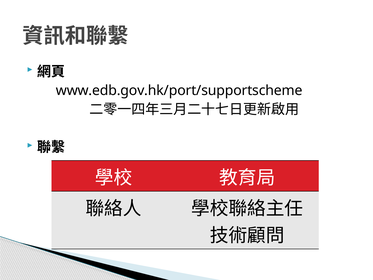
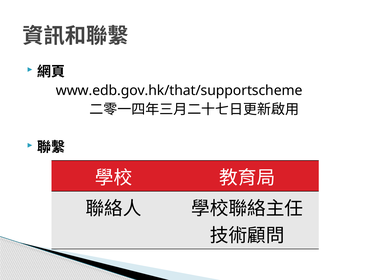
www.edb.gov.hk/port/supportscheme: www.edb.gov.hk/port/supportscheme -> www.edb.gov.hk/that/supportscheme
